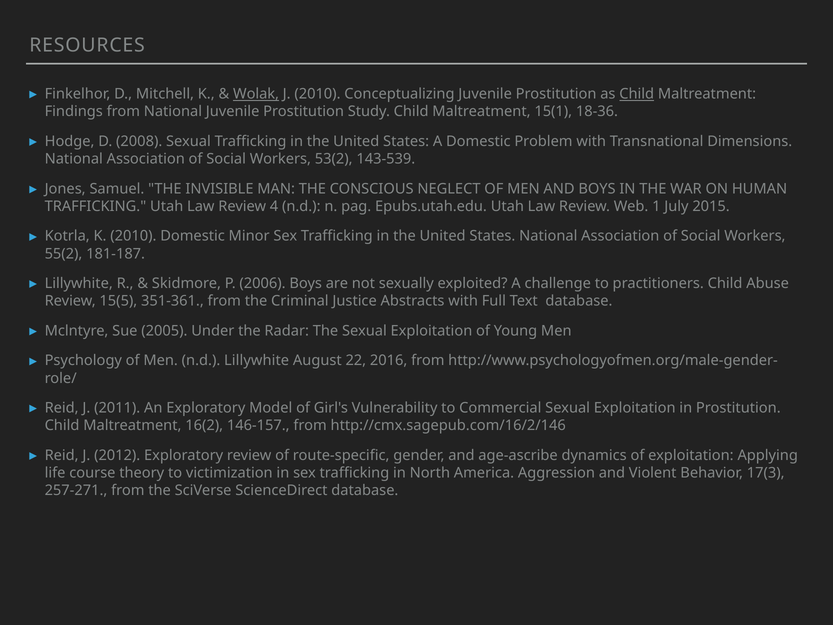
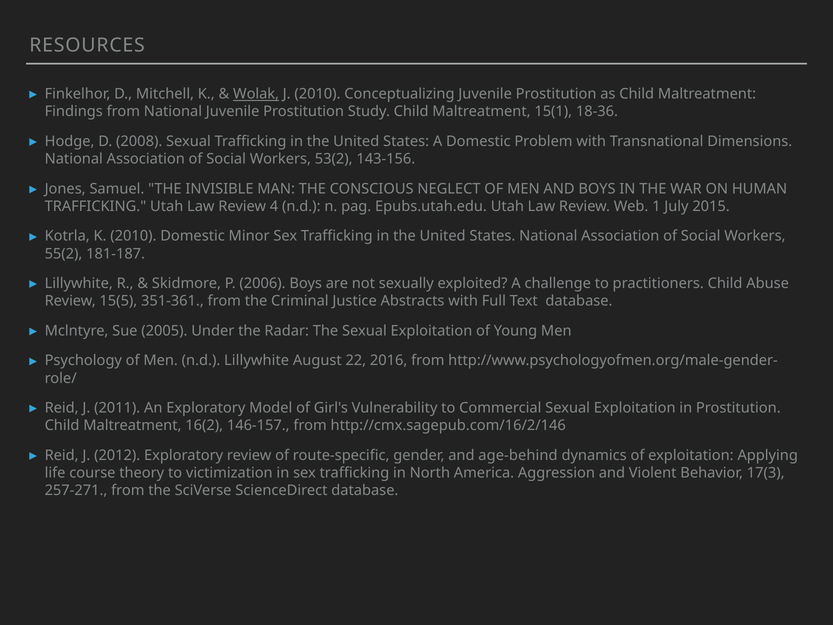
Child at (637, 94) underline: present -> none
143-539: 143-539 -> 143-156
age-ascribe: age-ascribe -> age-behind
